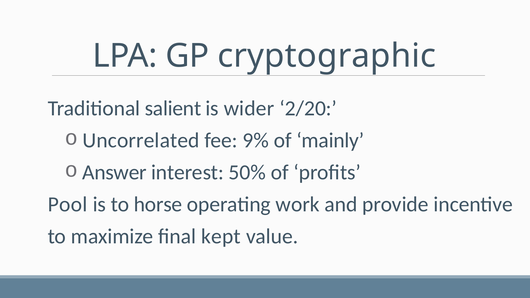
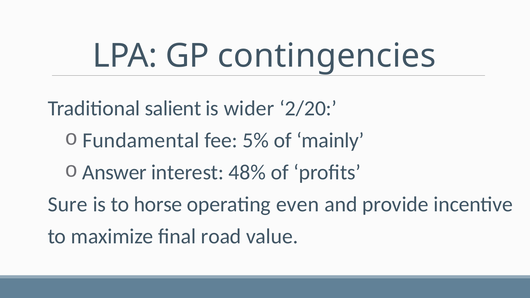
cryptographic: cryptographic -> contingencies
Uncorrelated: Uncorrelated -> Fundamental
9%: 9% -> 5%
50%: 50% -> 48%
Pool: Pool -> Sure
work: work -> even
kept: kept -> road
